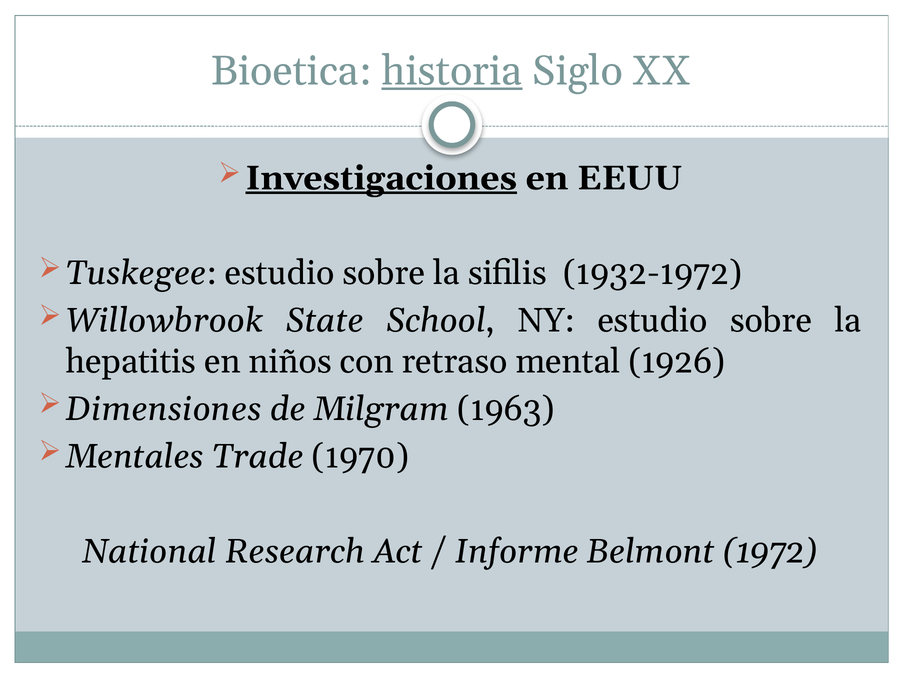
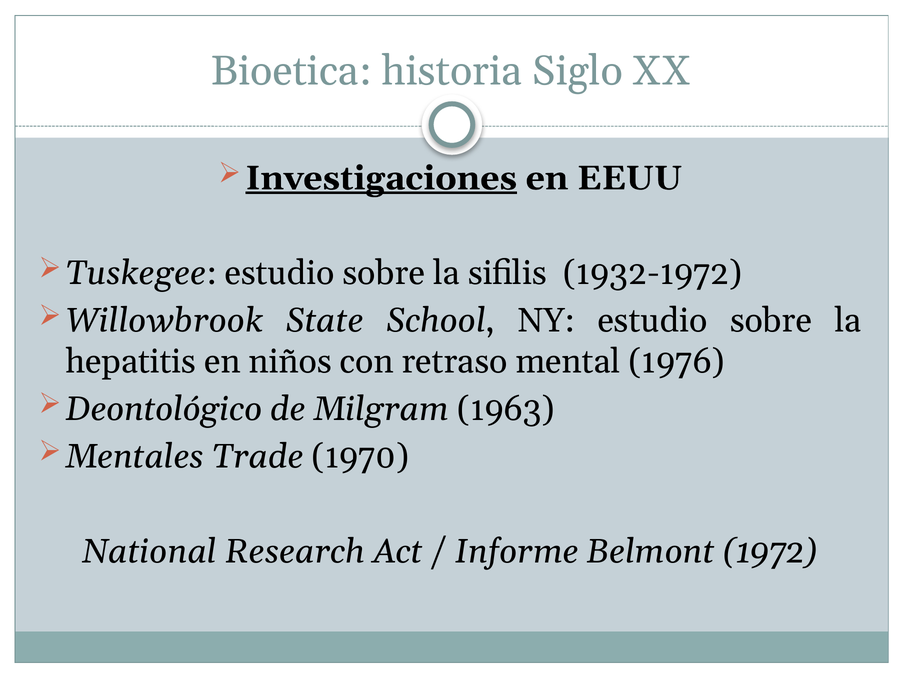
historia underline: present -> none
1926: 1926 -> 1976
Dimensiones: Dimensiones -> Deontológico
